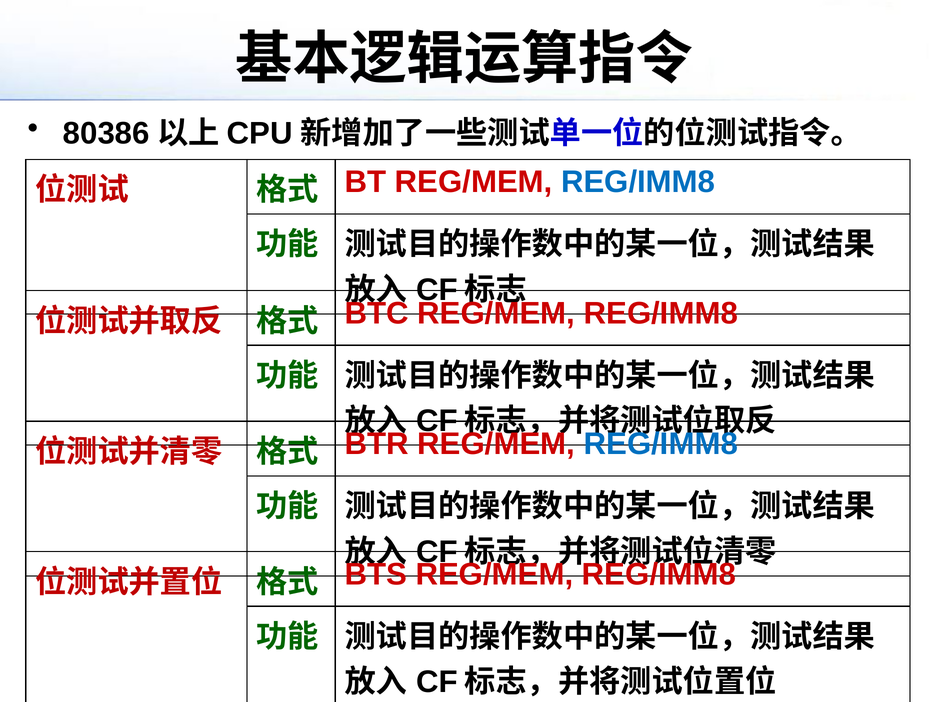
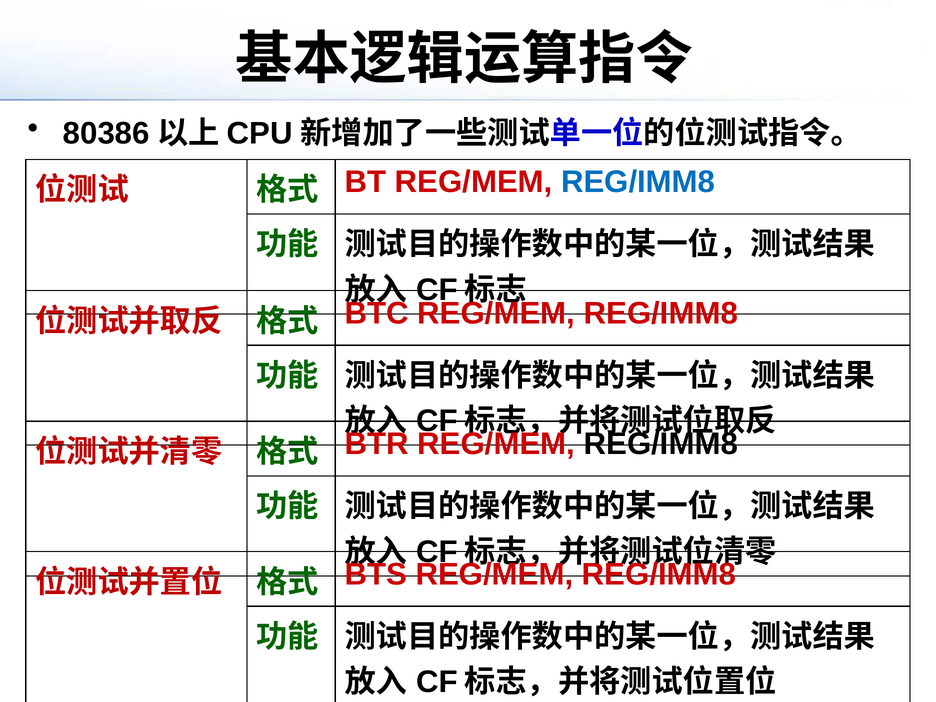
REG/IMM8 at (661, 444) colour: blue -> black
